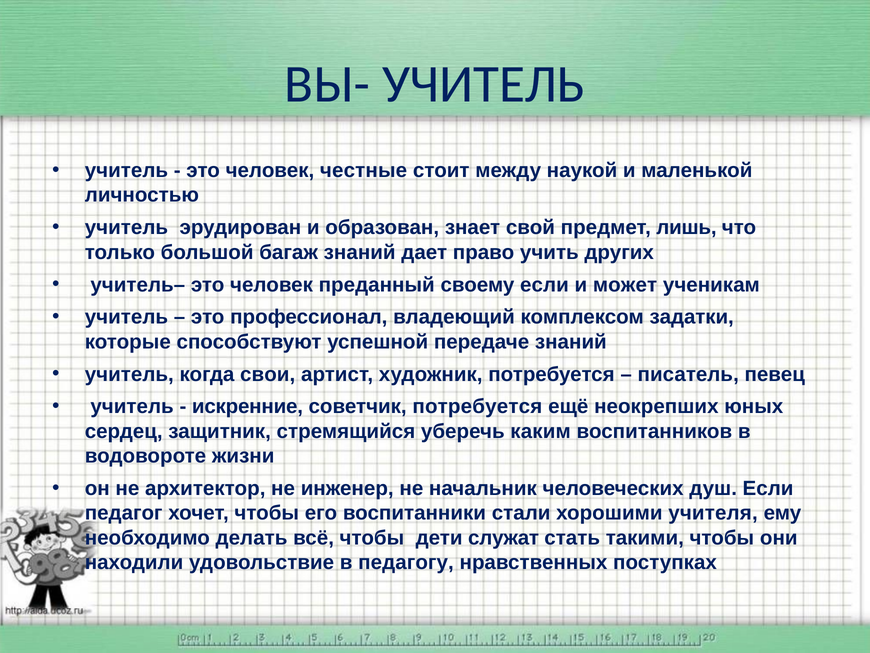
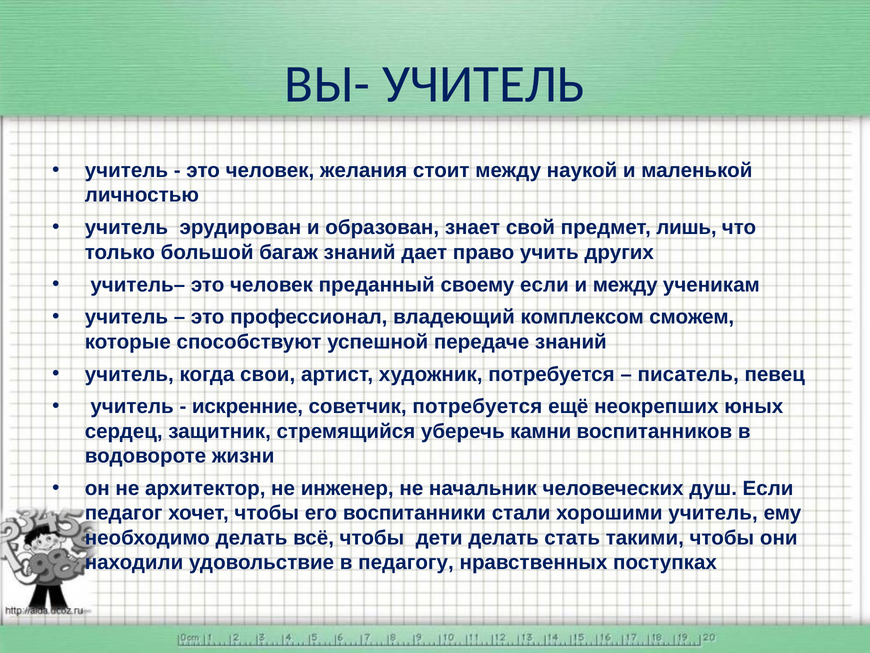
честные: честные -> желания
и может: может -> между
задатки: задатки -> сможем
каким: каким -> камни
хорошими учителя: учителя -> учитель
дети служат: служат -> делать
